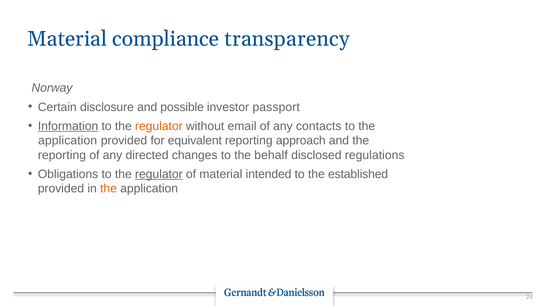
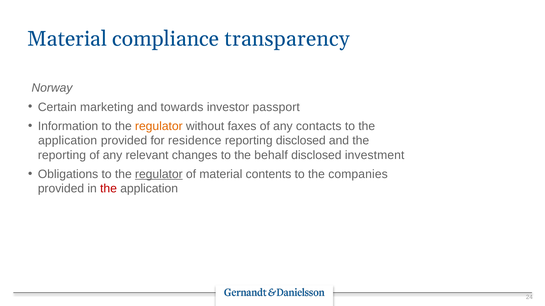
disclosure: disclosure -> marketing
possible: possible -> towards
Information underline: present -> none
email: email -> faxes
equivalent: equivalent -> residence
reporting approach: approach -> disclosed
directed: directed -> relevant
regulations: regulations -> investment
intended: intended -> contents
established: established -> companies
the at (109, 189) colour: orange -> red
